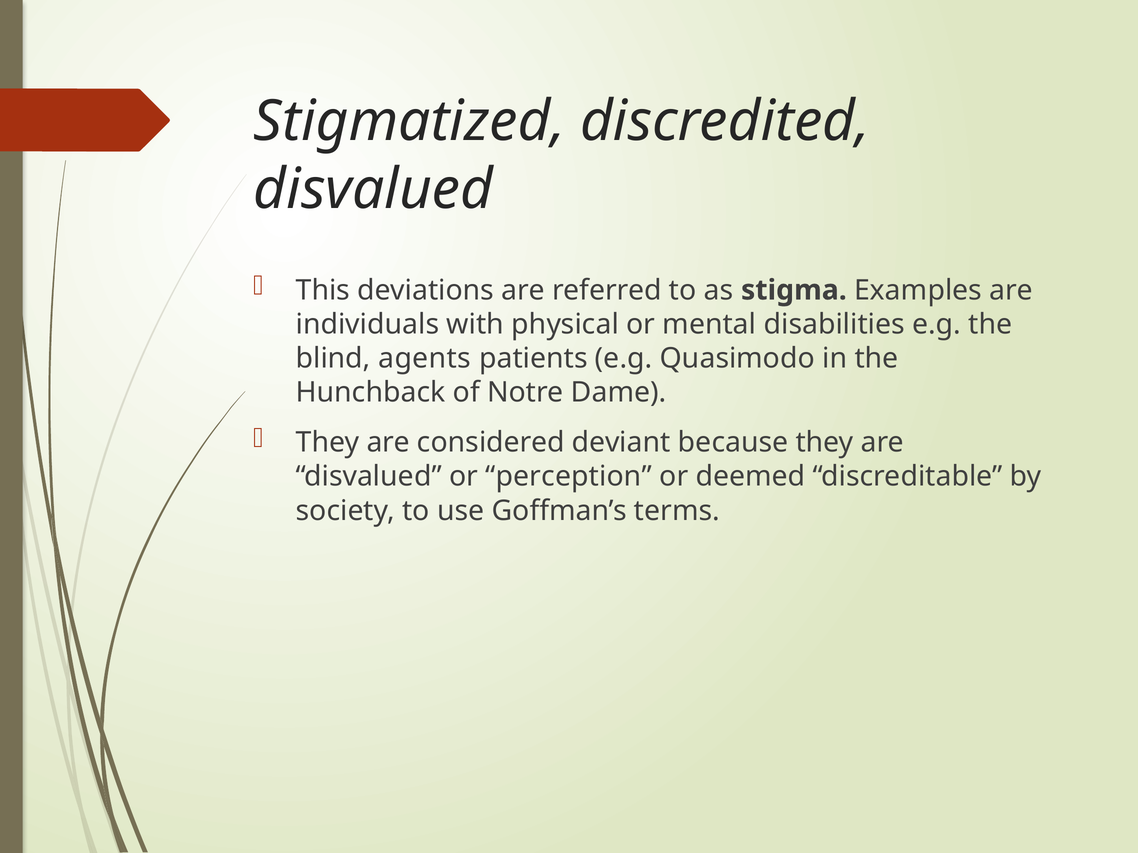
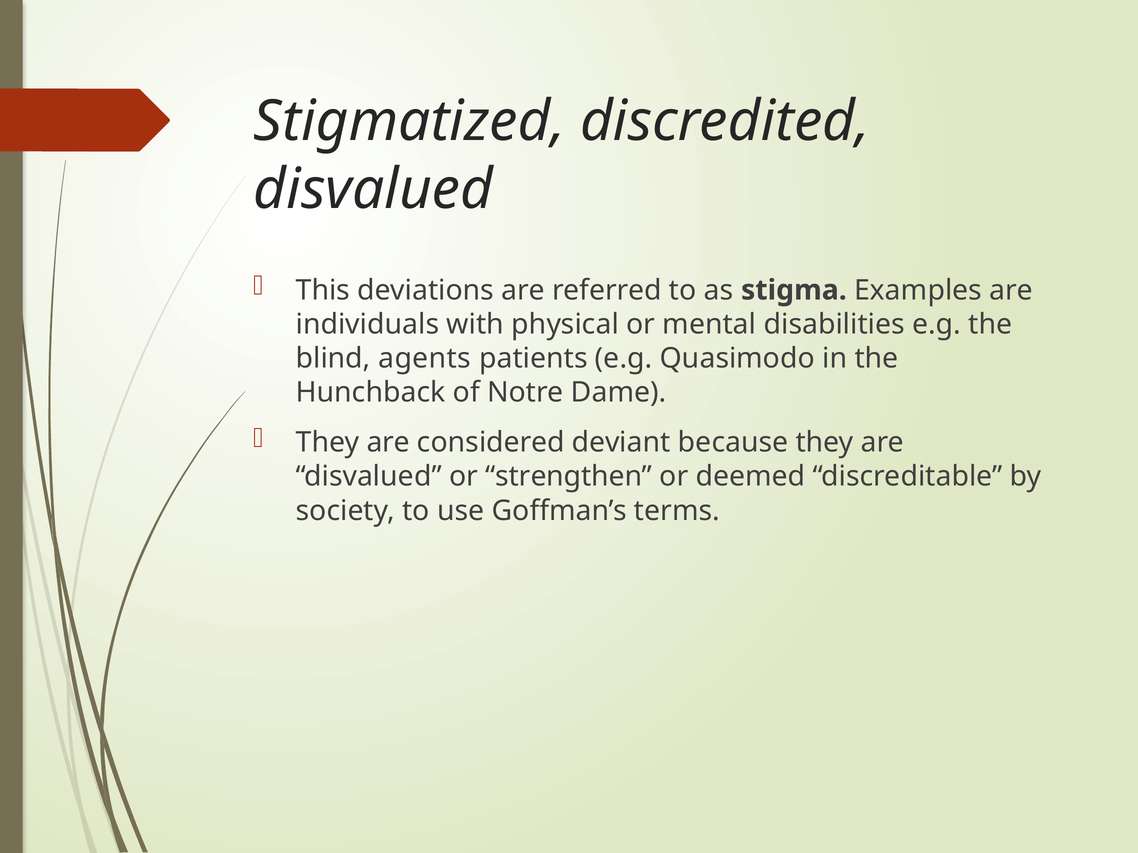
perception: perception -> strengthen
